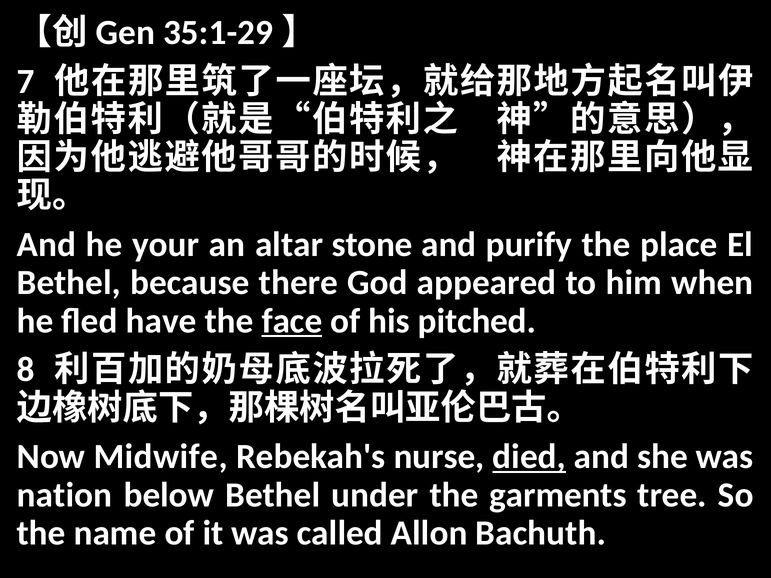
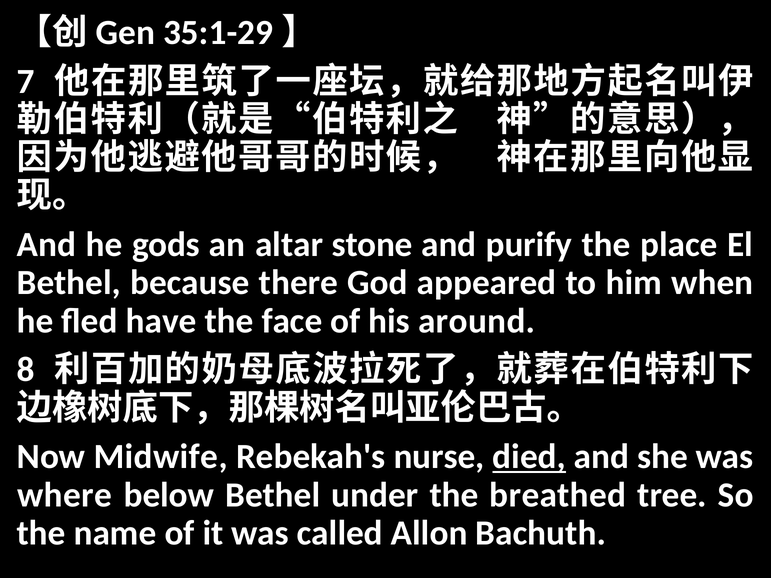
your: your -> gods
face underline: present -> none
pitched: pitched -> around
nation: nation -> where
garments: garments -> breathed
